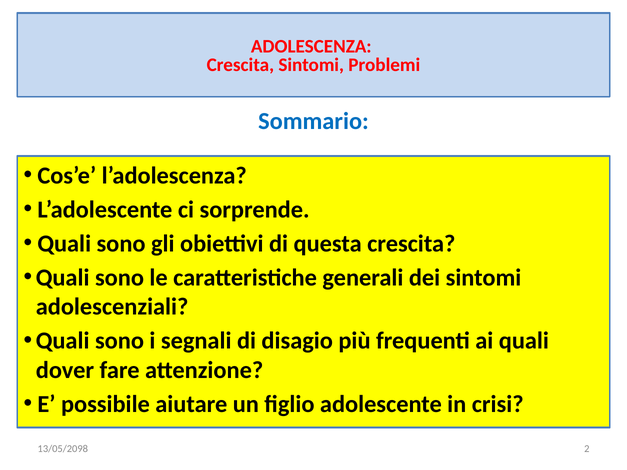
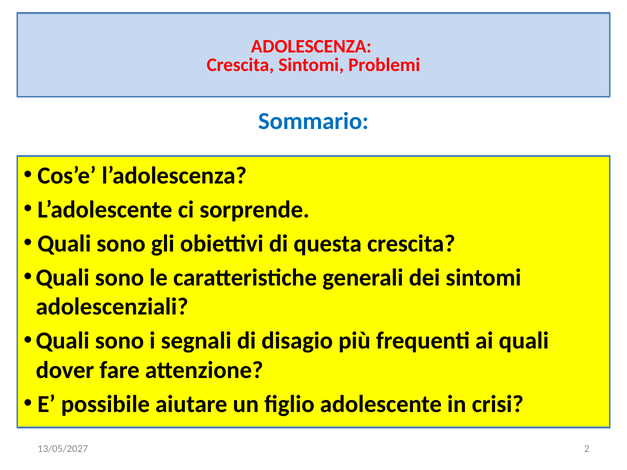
13/05/2098: 13/05/2098 -> 13/05/2027
